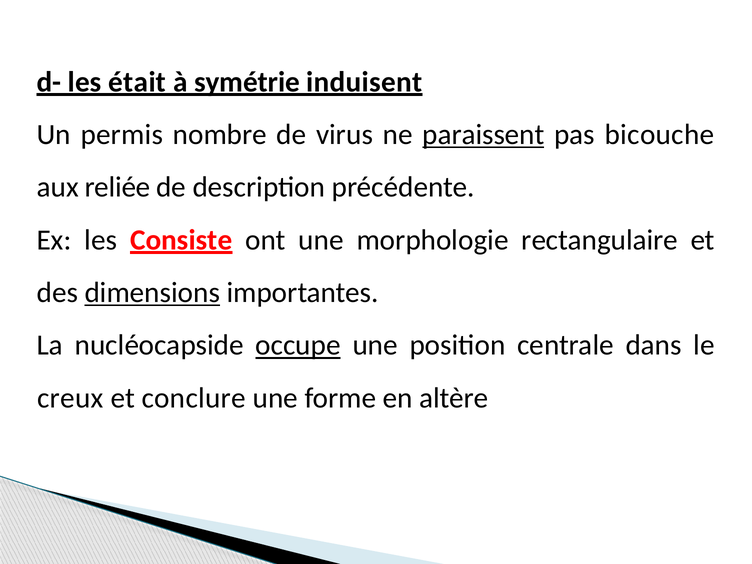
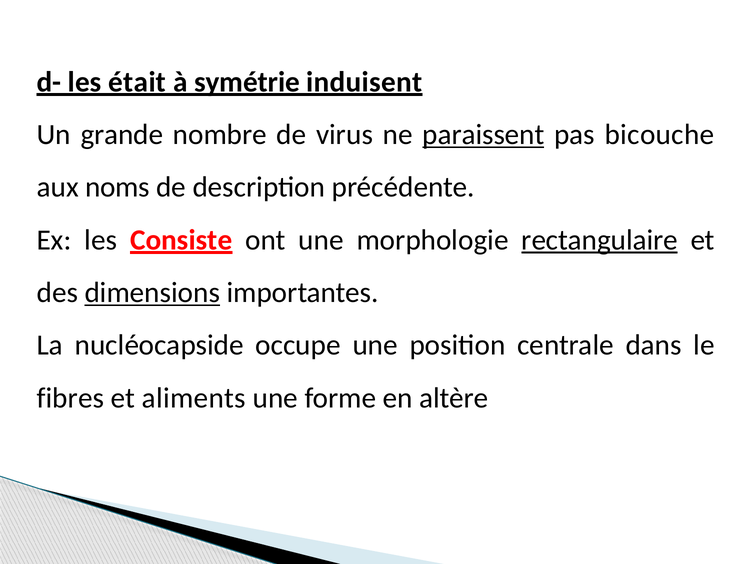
permis: permis -> grande
reliée: reliée -> noms
rectangulaire underline: none -> present
occupe underline: present -> none
creux: creux -> fibres
conclure: conclure -> aliments
